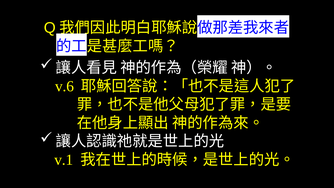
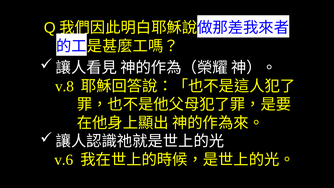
v.6: v.6 -> v.8
v.1: v.1 -> v.6
